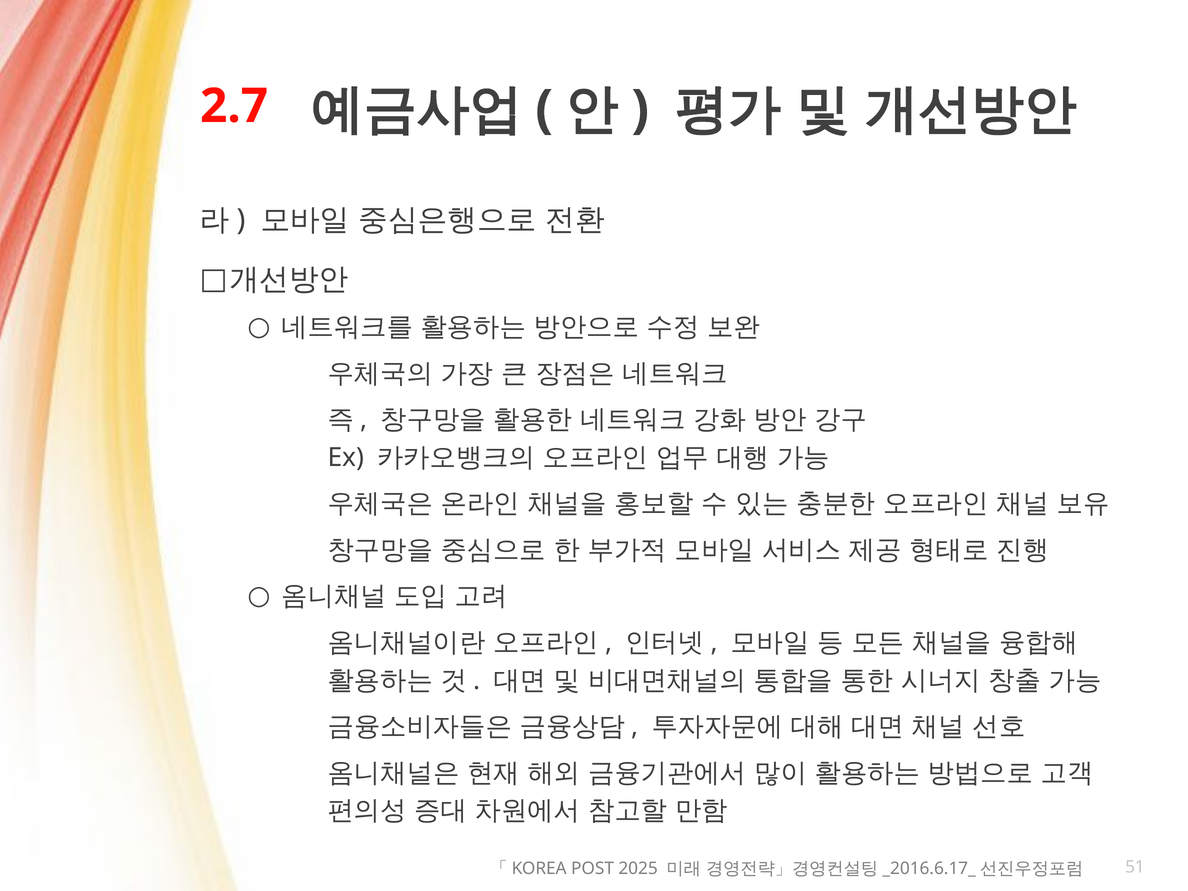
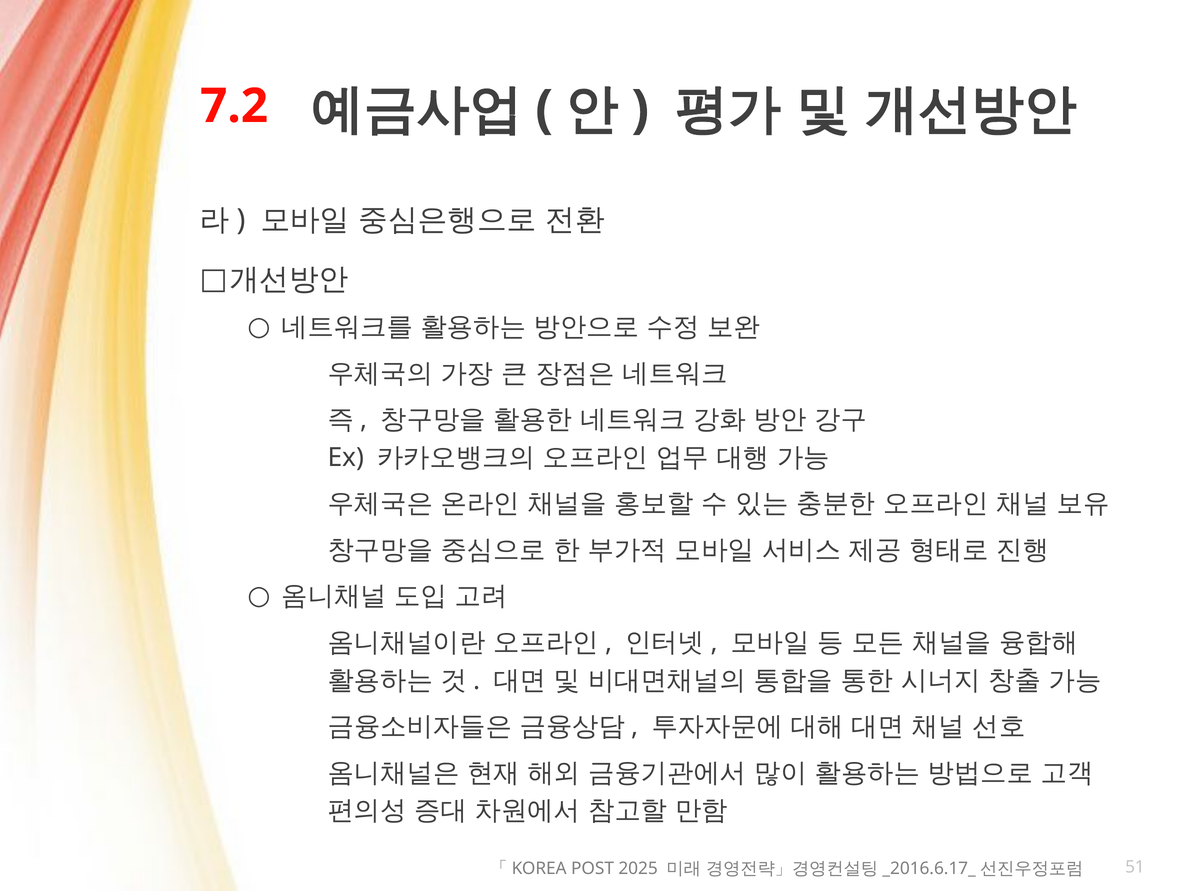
2.7: 2.7 -> 7.2
